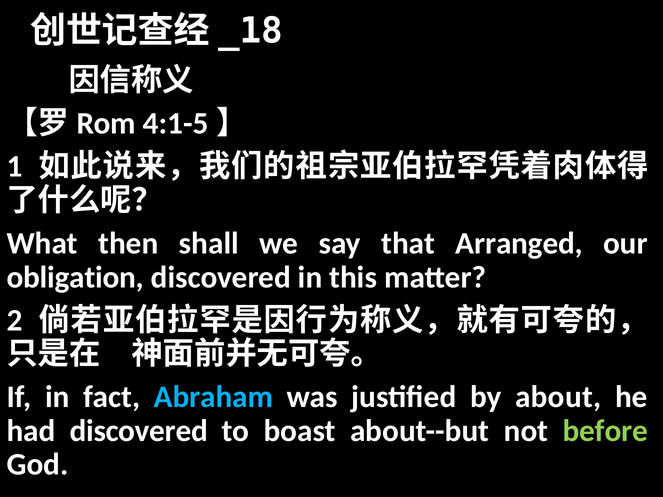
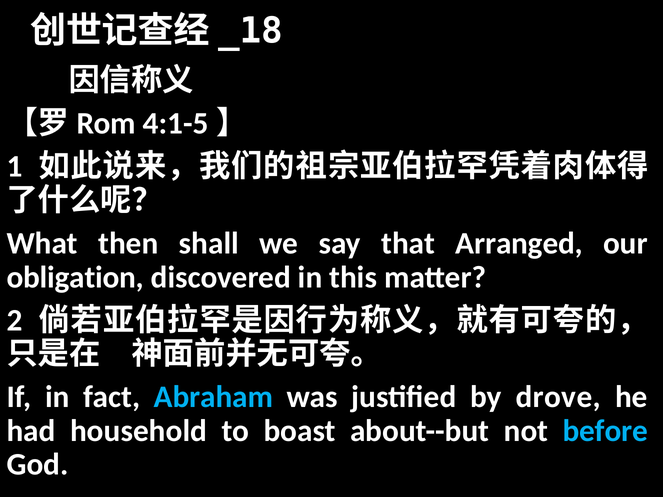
about: about -> drove
had discovered: discovered -> household
before colour: light green -> light blue
